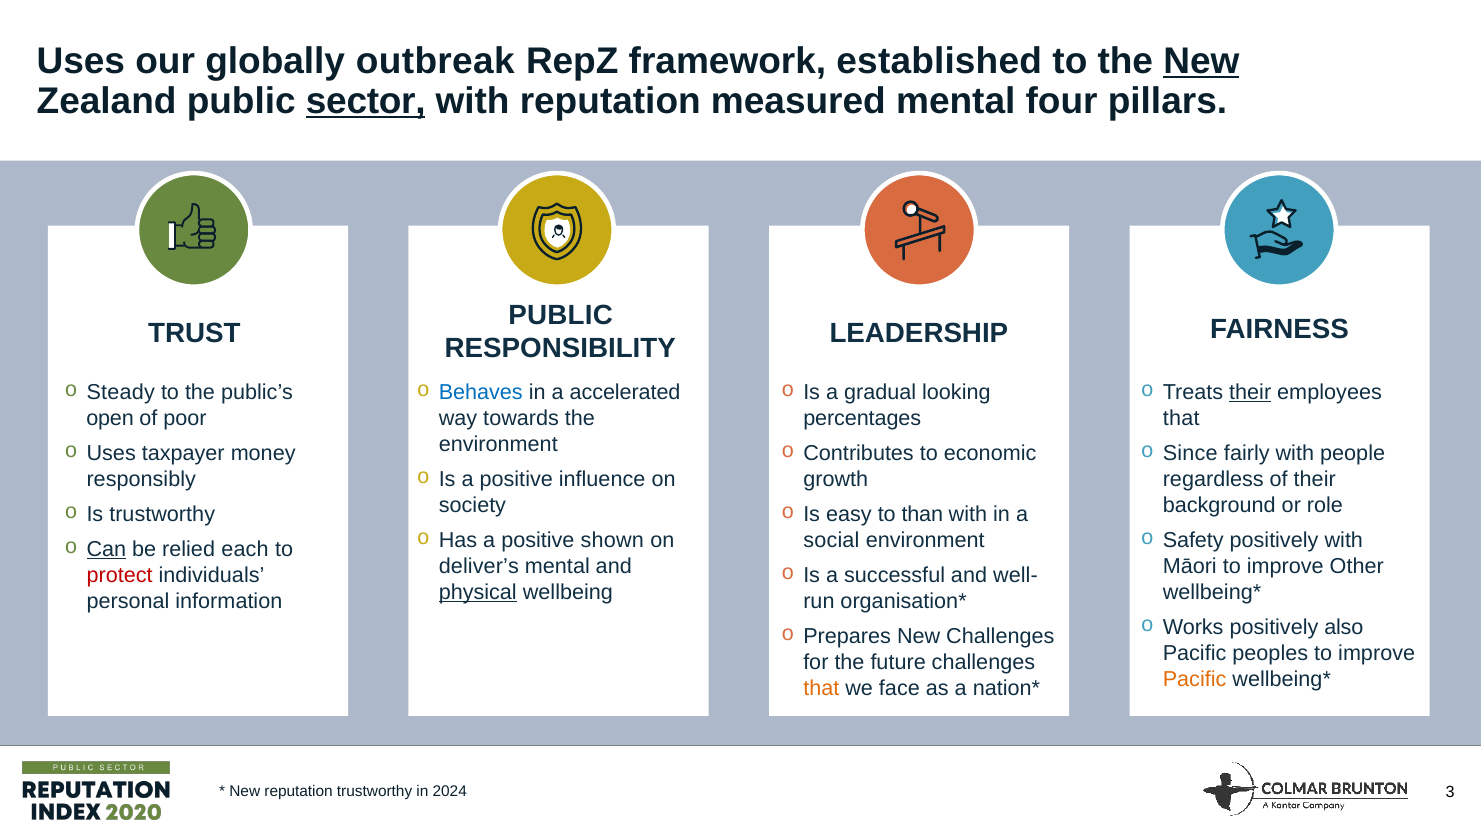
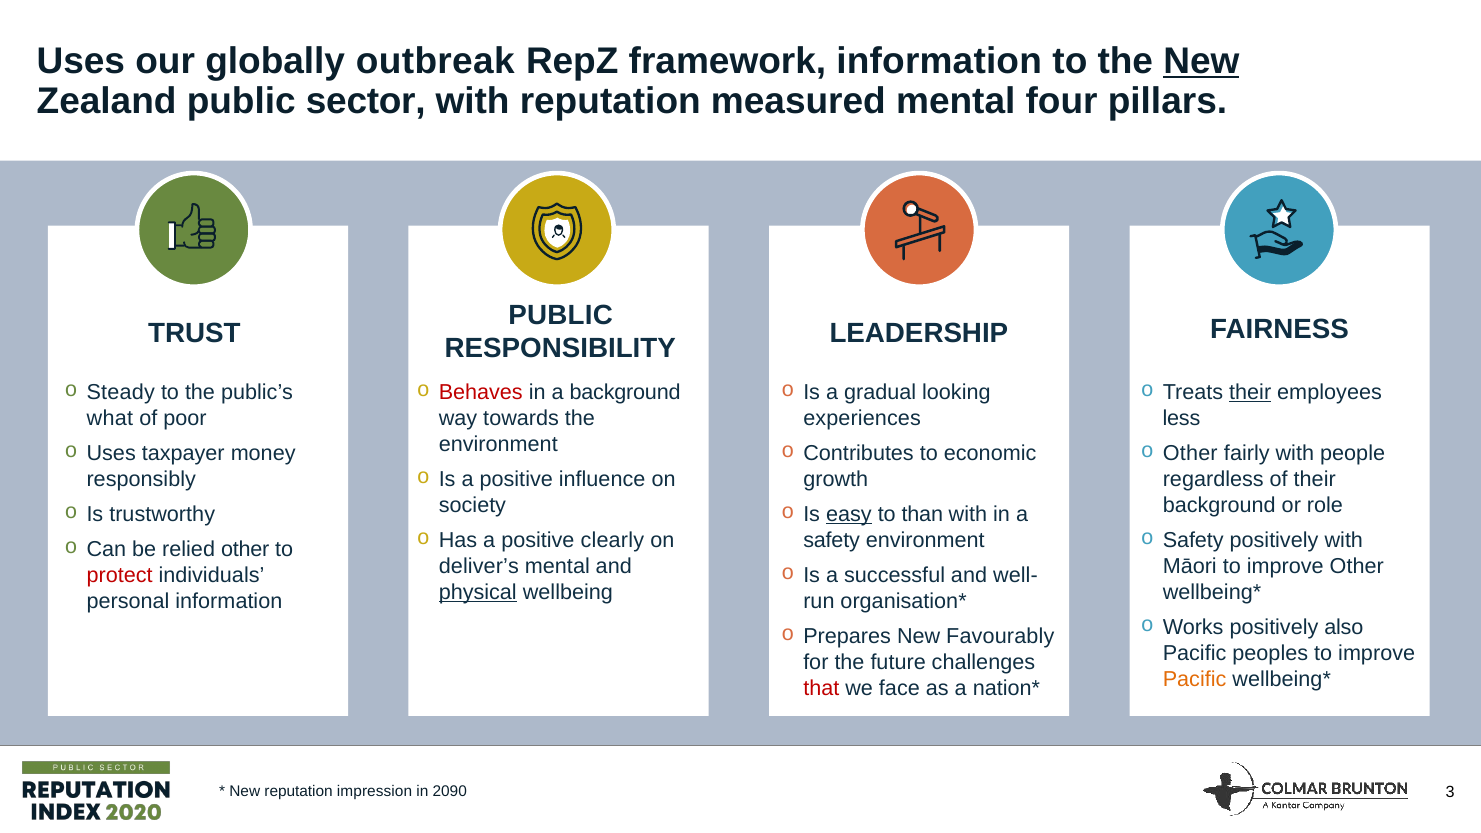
framework established: established -> information
sector underline: present -> none
Behaves colour: blue -> red
a accelerated: accelerated -> background
open: open -> what
percentages: percentages -> experiences
that at (1181, 418): that -> less
Since at (1190, 453): Since -> Other
easy underline: none -> present
shown: shown -> clearly
social at (831, 540): social -> safety
Can underline: present -> none
relied each: each -> other
New Challenges: Challenges -> Favourably
that at (821, 688) colour: orange -> red
reputation trustworthy: trustworthy -> impression
2024: 2024 -> 2090
